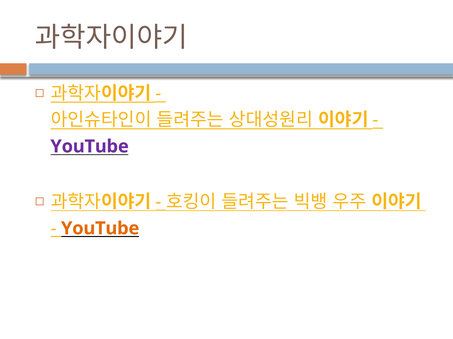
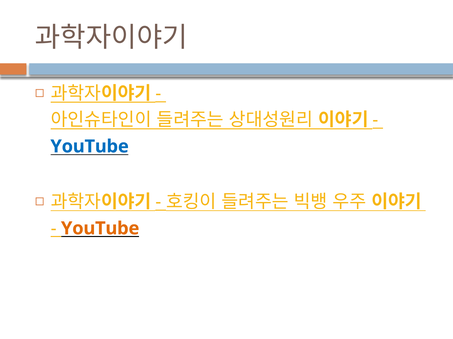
YouTube at (90, 147) colour: purple -> blue
